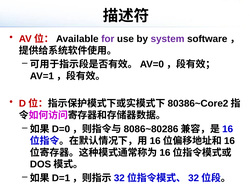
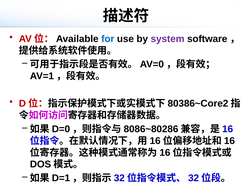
for colour: purple -> blue
